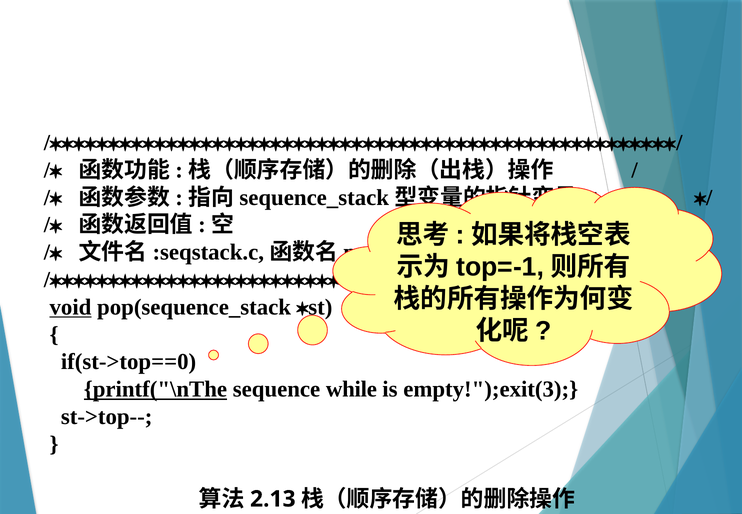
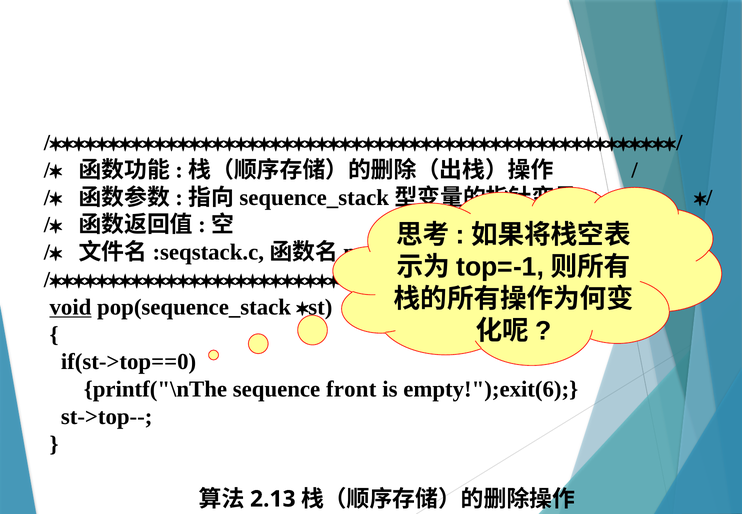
printf("\nThe underline: present -> none
while: while -> front
empty!");exit(3: empty!");exit(3 -> empty!");exit(6
